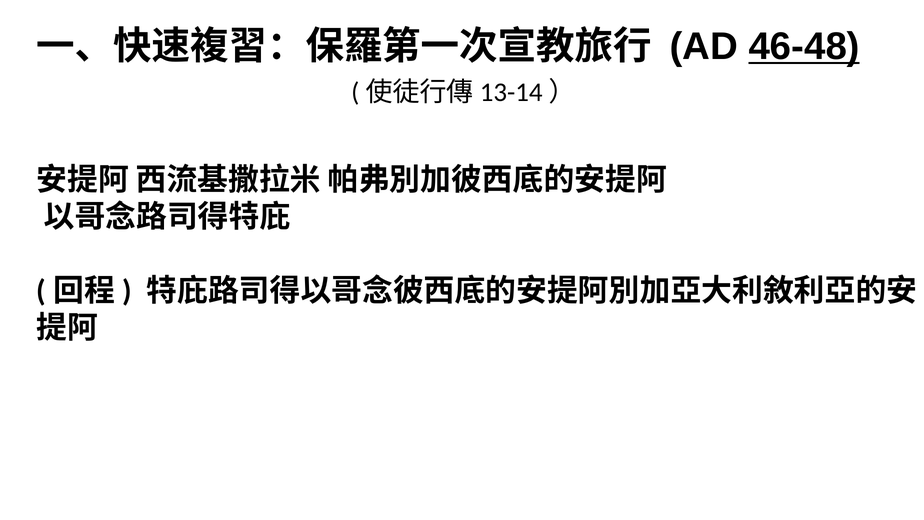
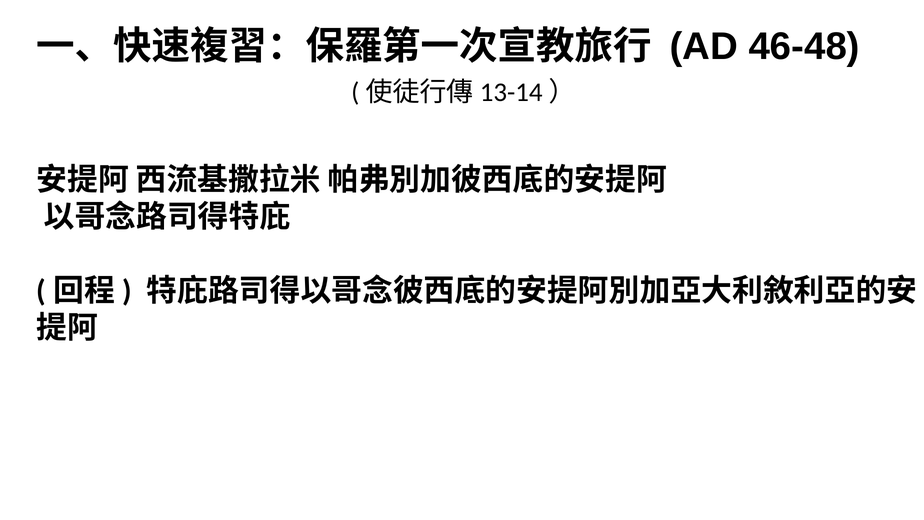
46-48 underline: present -> none
